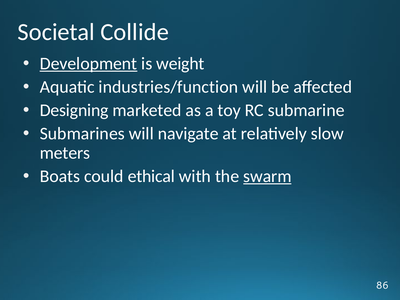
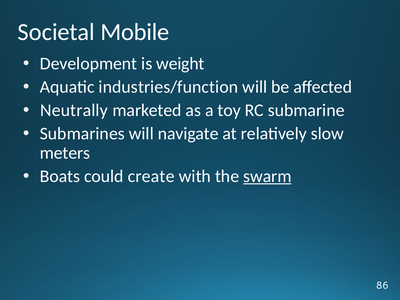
Collide: Collide -> Mobile
Development underline: present -> none
Designing: Designing -> Neutrally
ethical: ethical -> create
